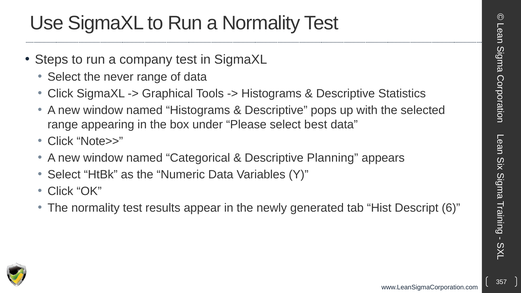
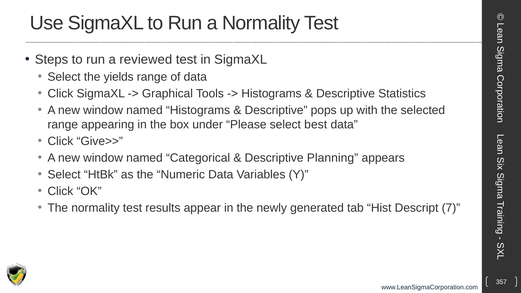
company: company -> reviewed
never: never -> yields
Note>>: Note>> -> Give>>
6: 6 -> 7
